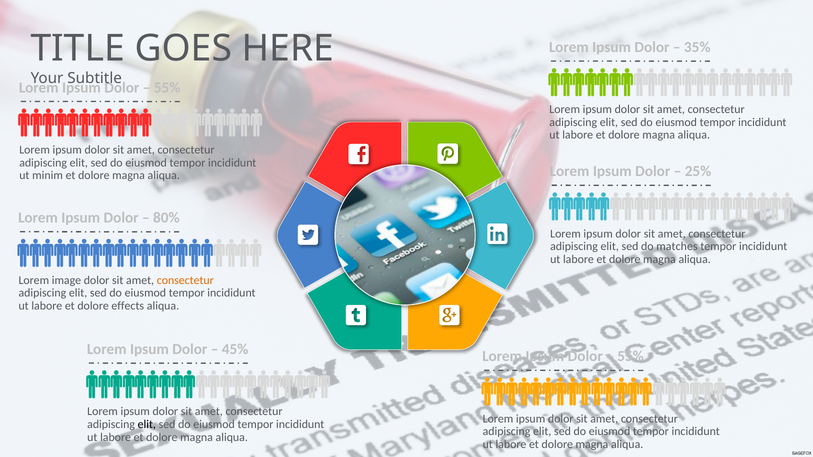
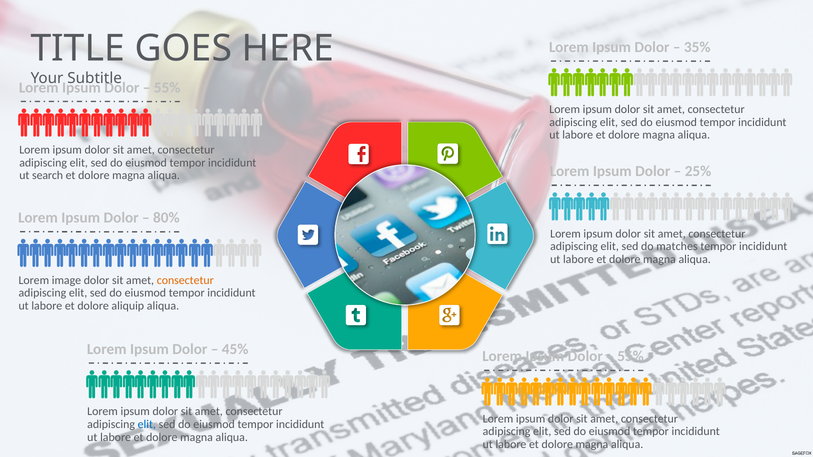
minim: minim -> search
effects: effects -> aliquip
elit at (147, 425) colour: black -> blue
